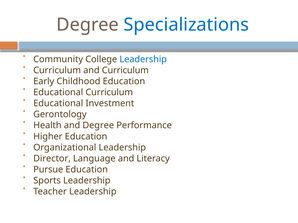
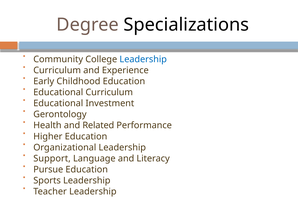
Specializations colour: blue -> black
and Curriculum: Curriculum -> Experience
and Degree: Degree -> Related
Director: Director -> Support
